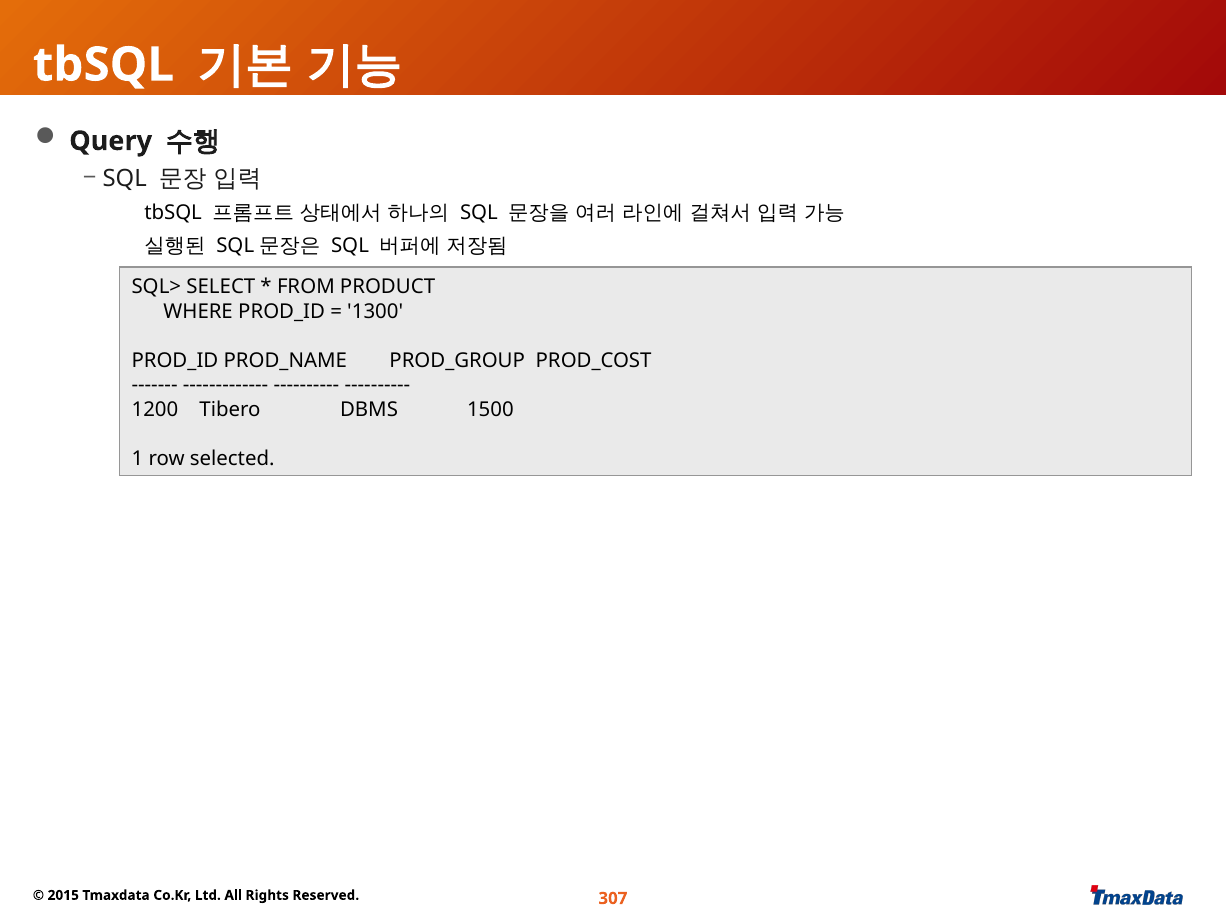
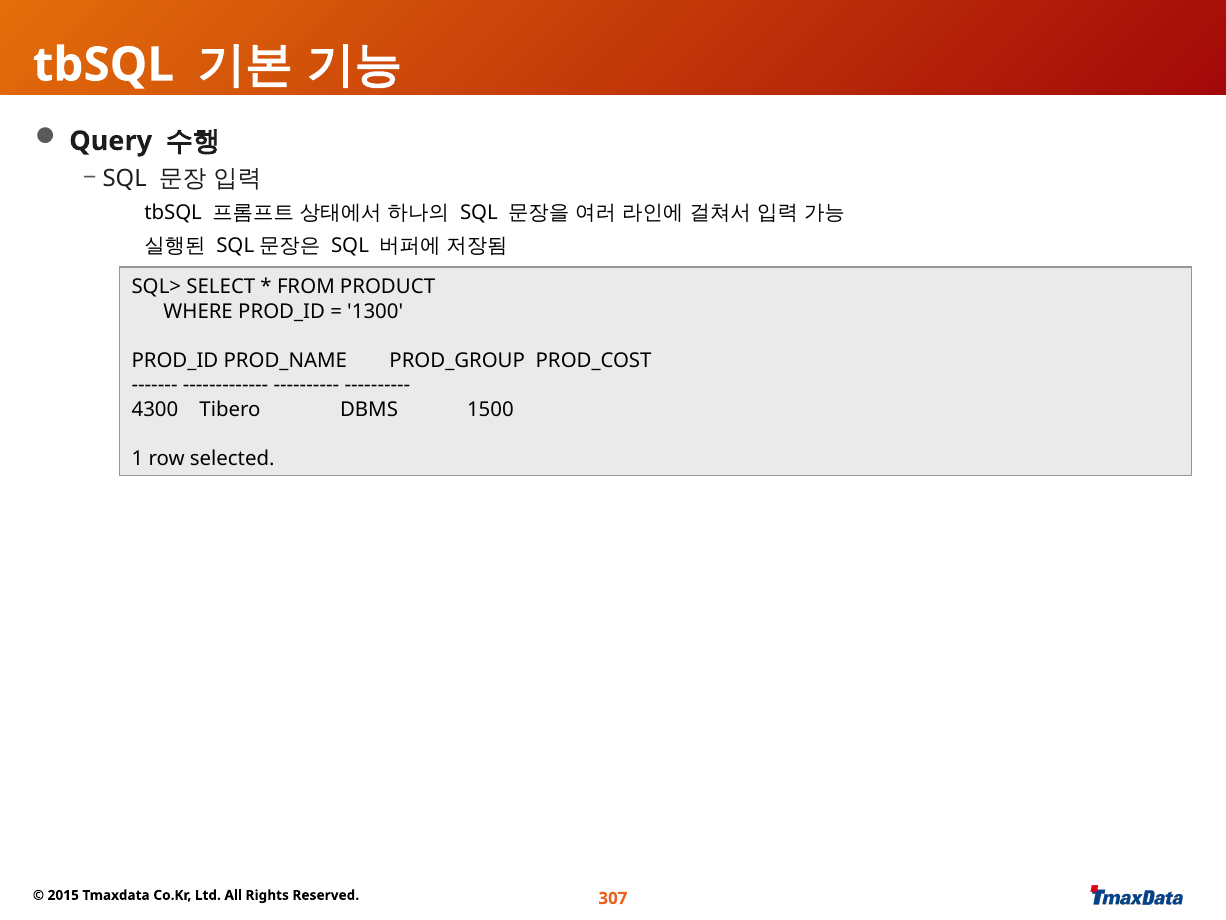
1200: 1200 -> 4300
